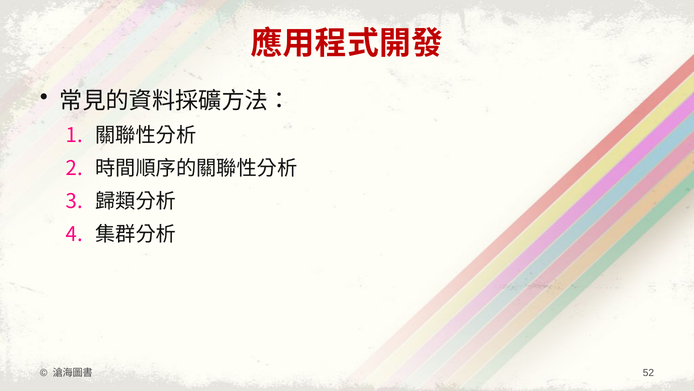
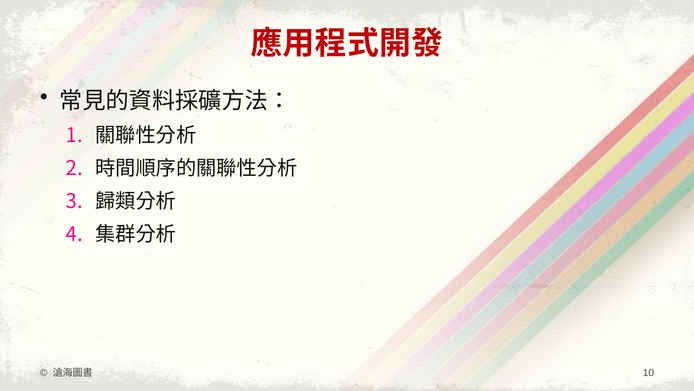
52: 52 -> 10
